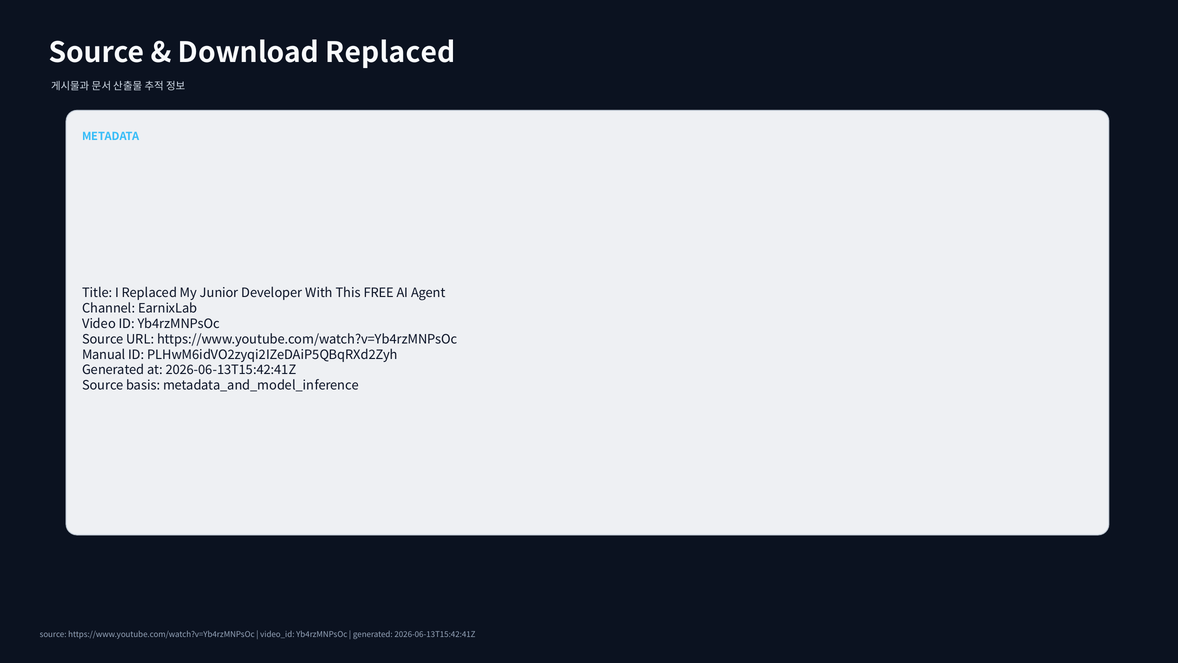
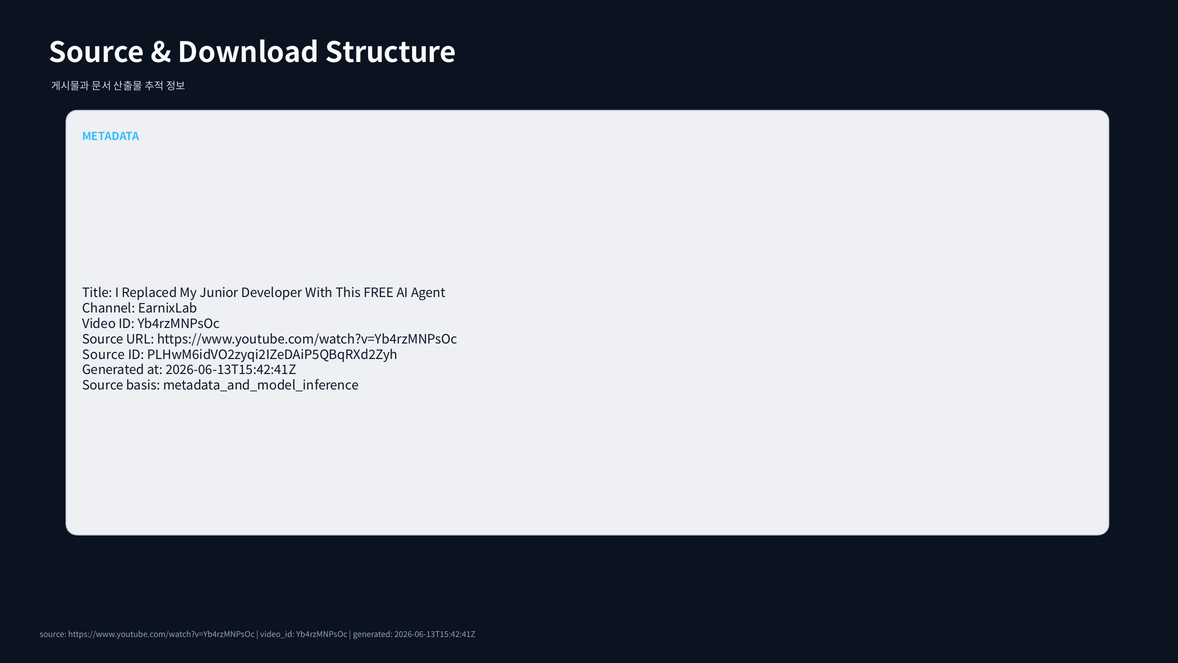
Download Replaced: Replaced -> Structure
Manual at (104, 355): Manual -> Source
